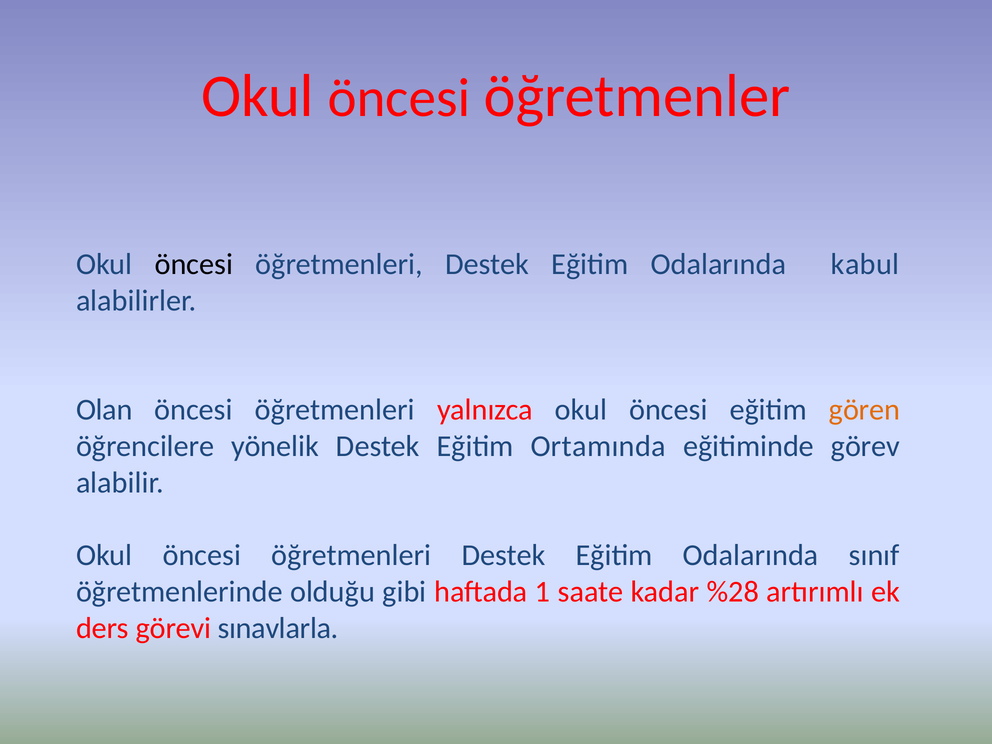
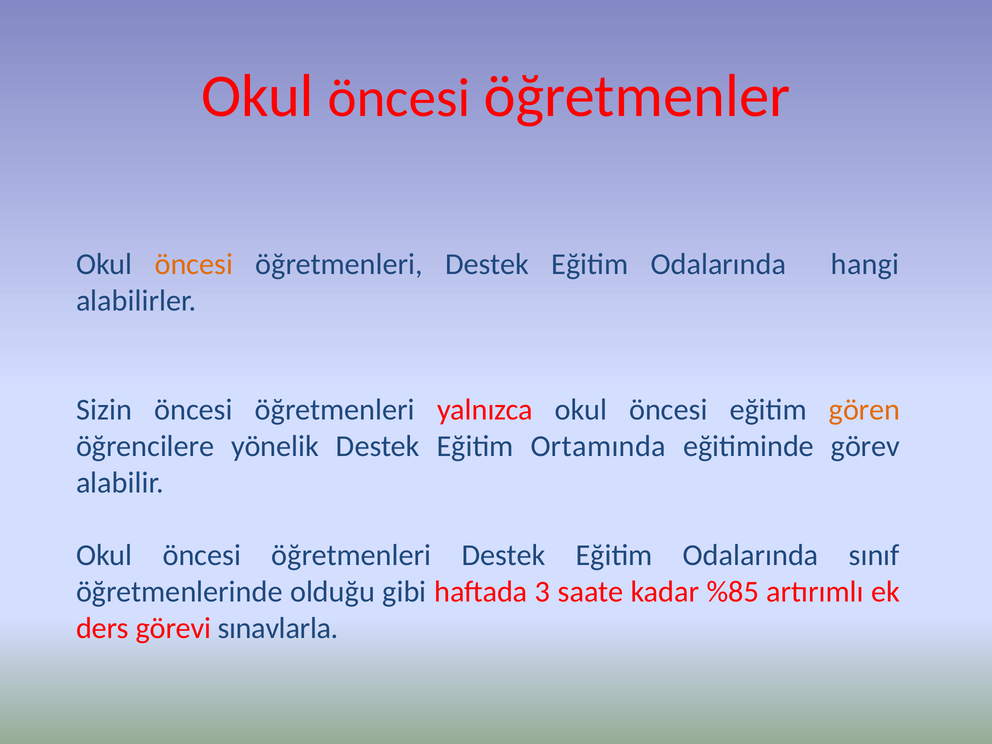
öncesi at (194, 264) colour: black -> orange
kabul: kabul -> hangi
Olan: Olan -> Sizin
1: 1 -> 3
%28: %28 -> %85
